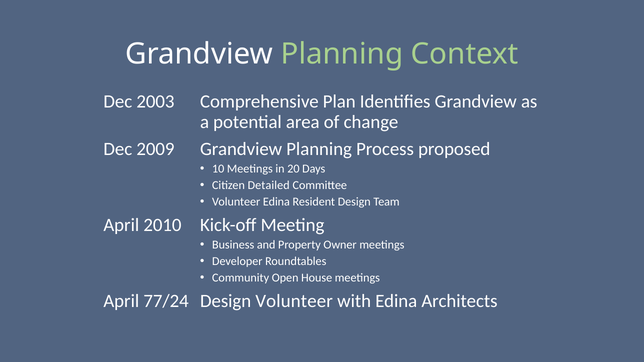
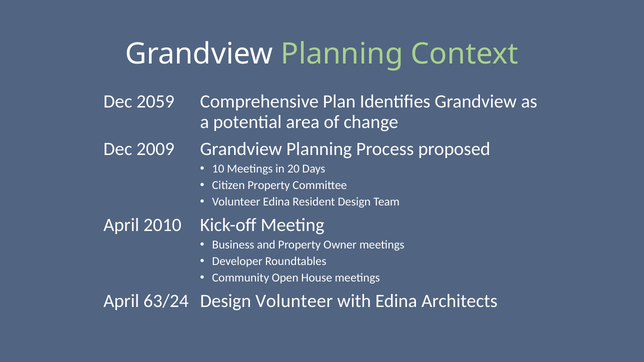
2003: 2003 -> 2059
Citizen Detailed: Detailed -> Property
77/24: 77/24 -> 63/24
